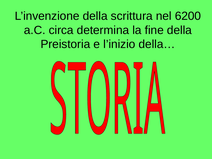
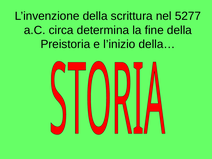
6200: 6200 -> 5277
